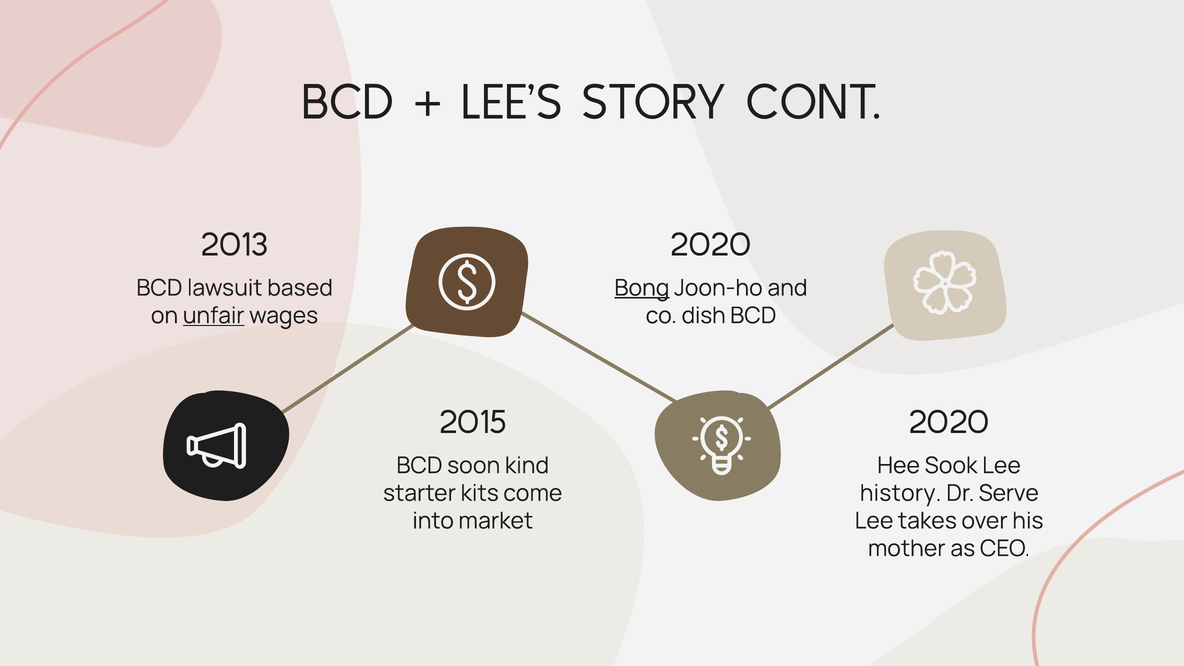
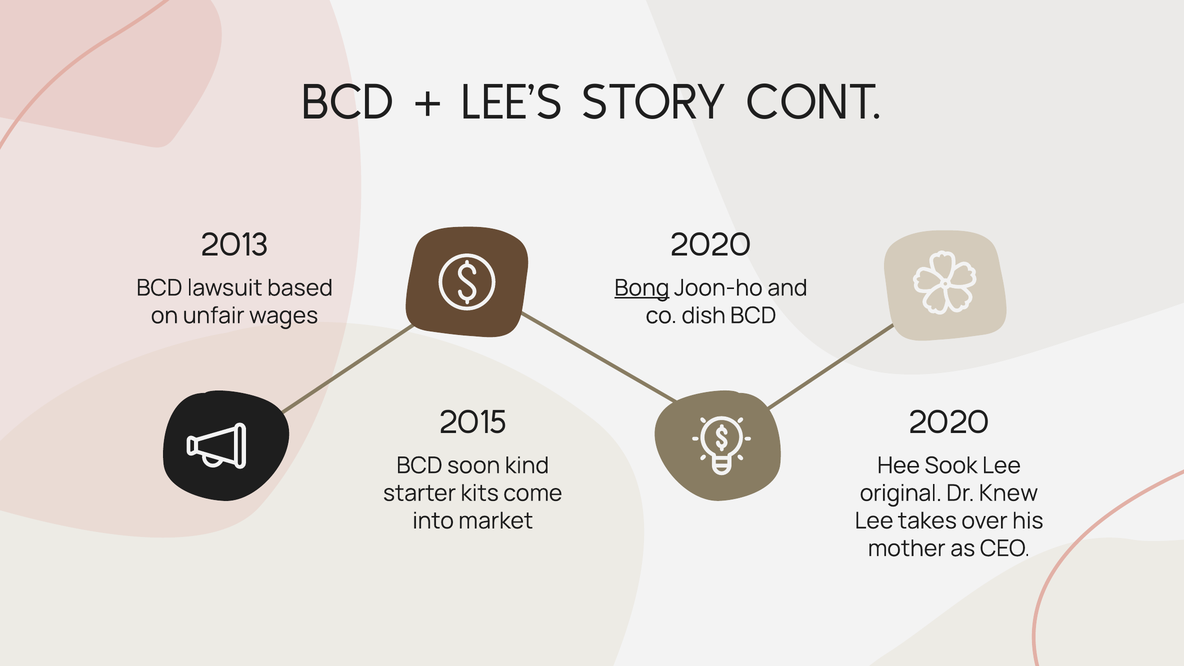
unfair underline: present -> none
history: history -> original
Serve: Serve -> Knew
